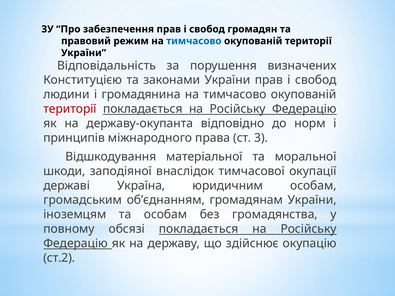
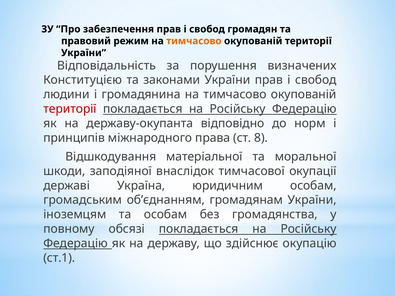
тимчасово at (194, 41) colour: blue -> orange
3: 3 -> 8
ст.2: ст.2 -> ст.1
